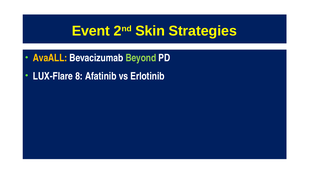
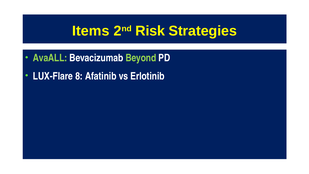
Event: Event -> Items
Skin: Skin -> Risk
AvaALL colour: yellow -> light green
